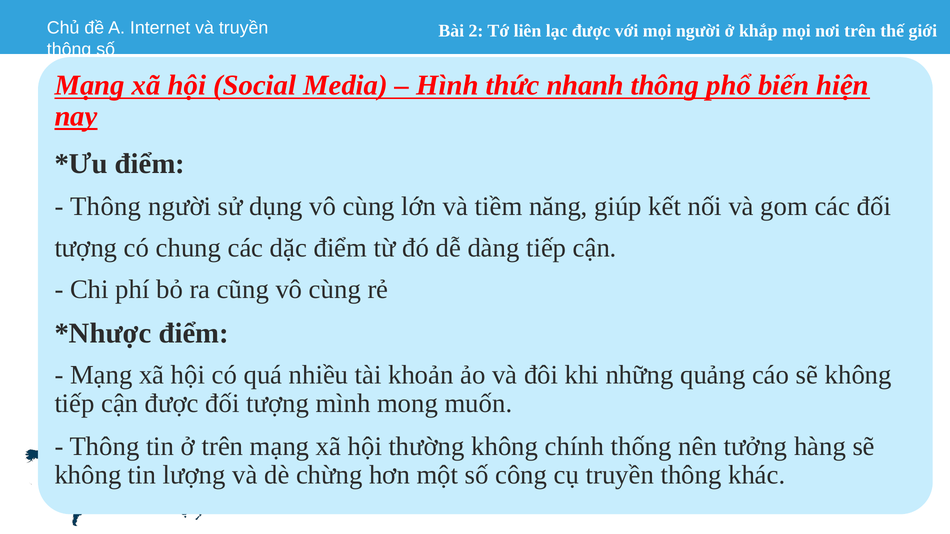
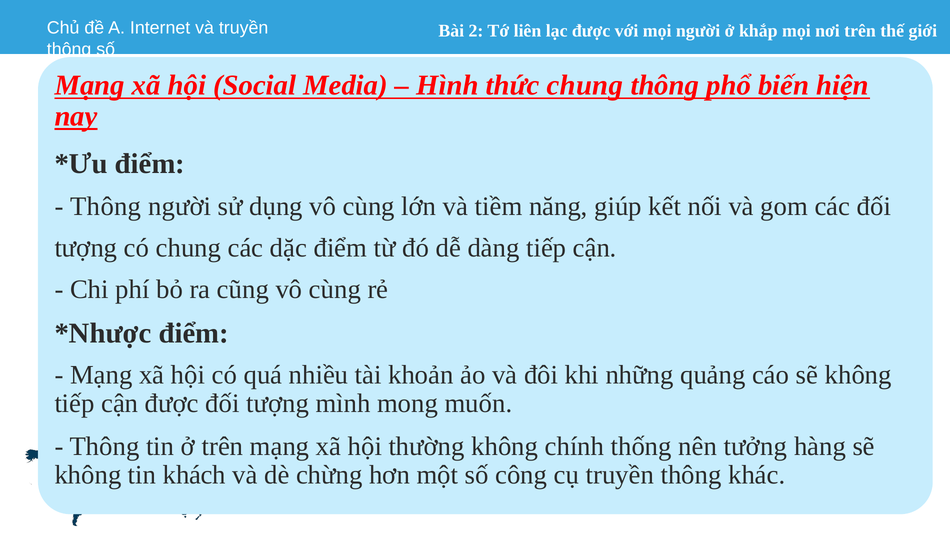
thức nhanh: nhanh -> chung
lượng: lượng -> khách
